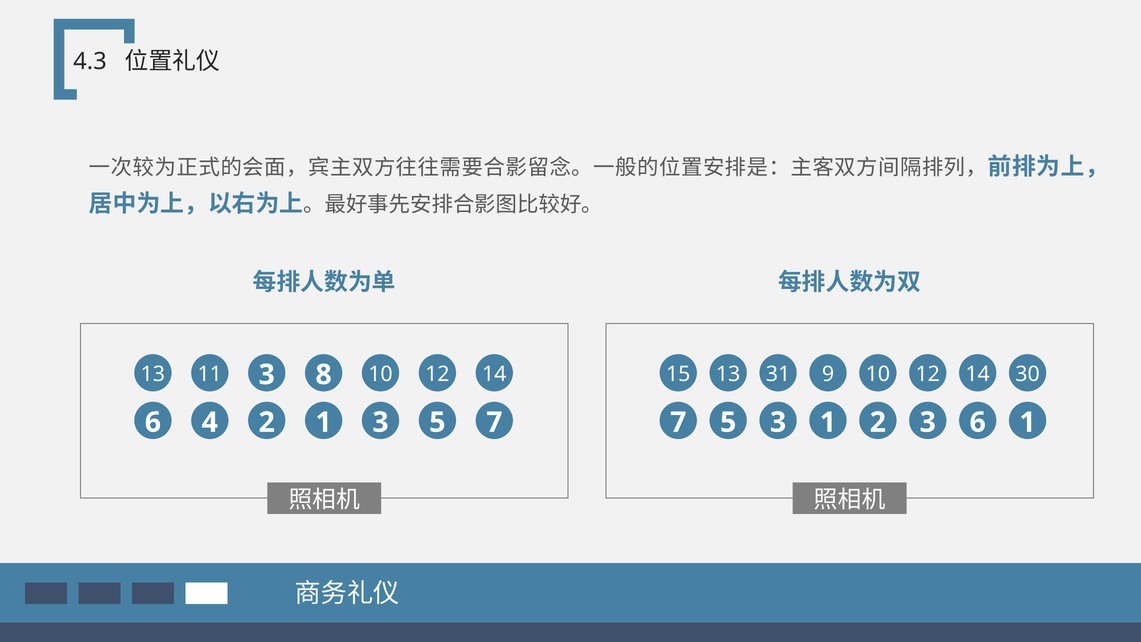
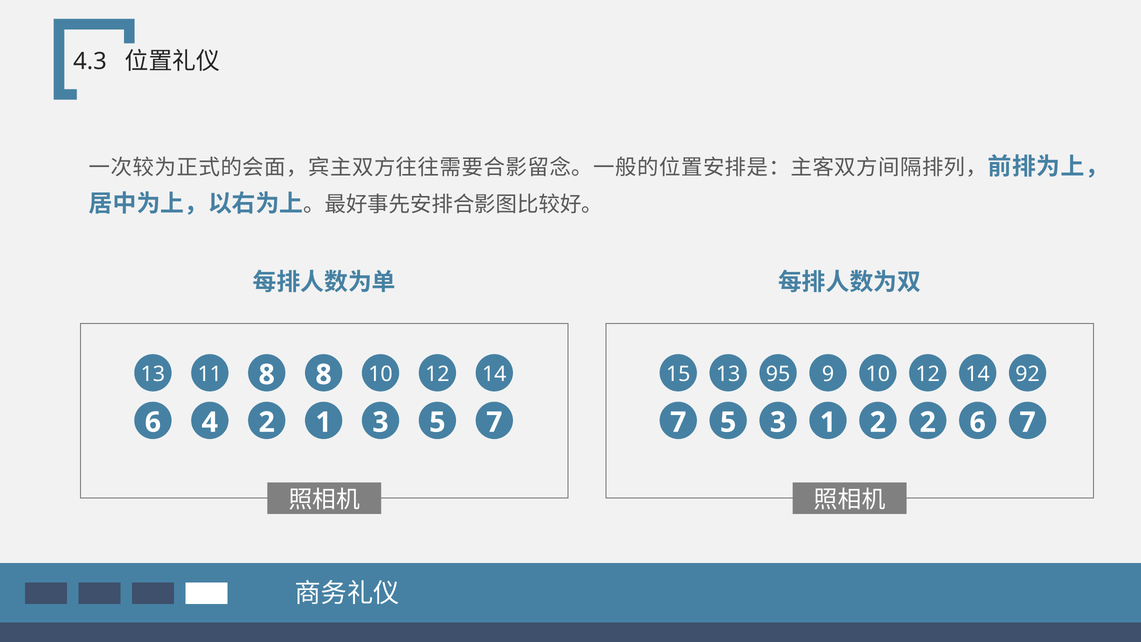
11 3: 3 -> 8
31: 31 -> 95
30: 30 -> 92
2 3: 3 -> 2
6 1: 1 -> 7
